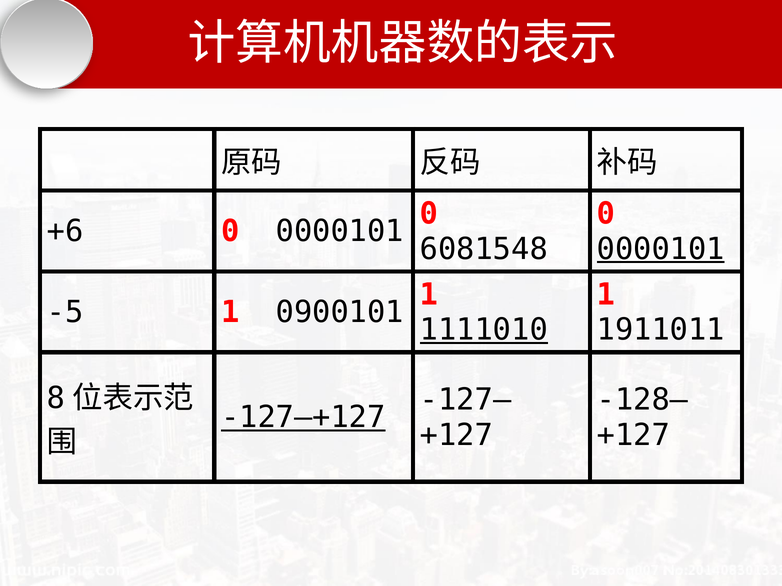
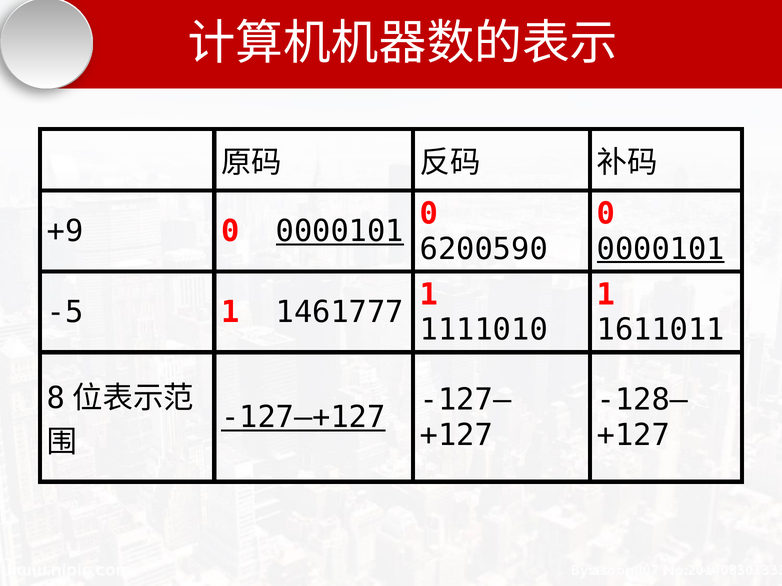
+6: +6 -> +9
0000101 at (340, 232) underline: none -> present
6081548: 6081548 -> 6200590
0900101: 0900101 -> 1461777
1111010 underline: present -> none
1911011: 1911011 -> 1611011
